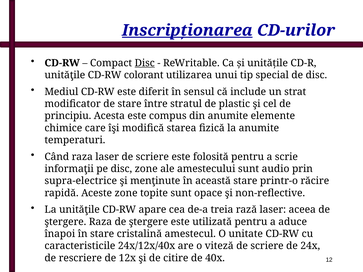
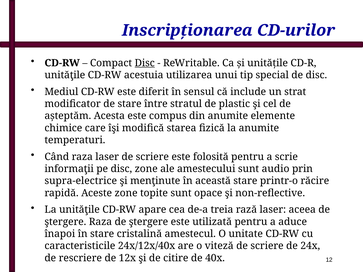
Inscripţionarea underline: present -> none
colorant: colorant -> acestuia
principiu: principiu -> aşteptăm
